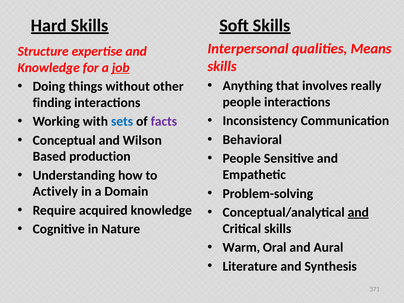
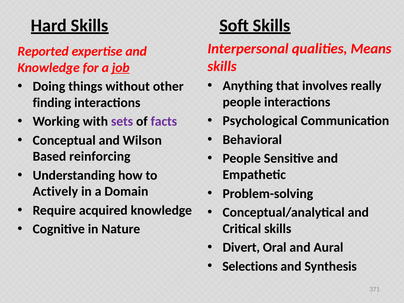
Structure: Structure -> Reported
Inconsistency: Inconsistency -> Psychological
sets colour: blue -> purple
production: production -> reinforcing
and at (358, 212) underline: present -> none
Warm: Warm -> Divert
Literature: Literature -> Selections
